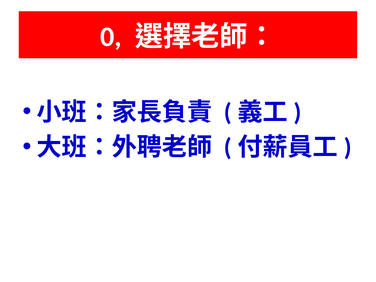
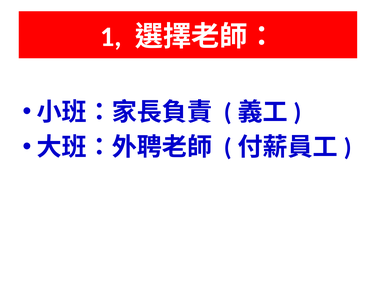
0: 0 -> 1
